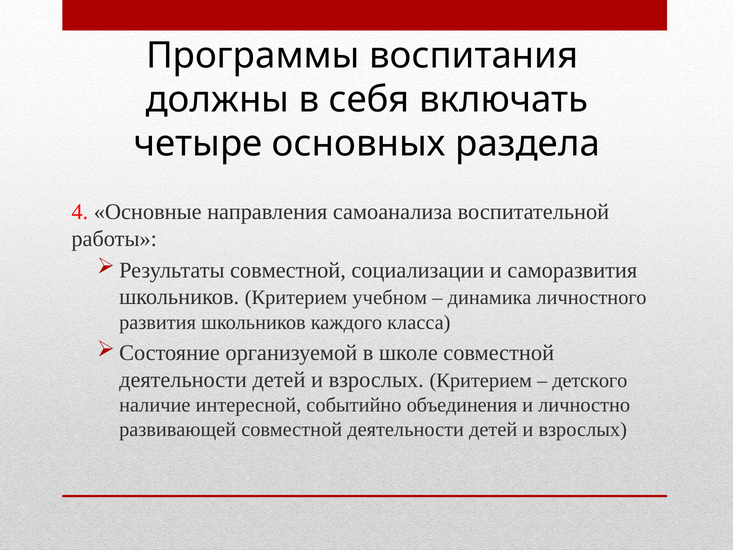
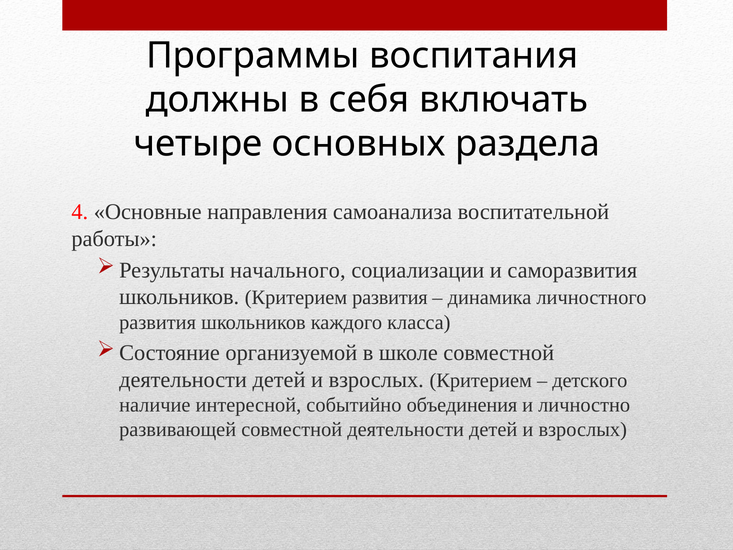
совместной at (288, 270): совместной -> начального
Критерием учебном: учебном -> развития
